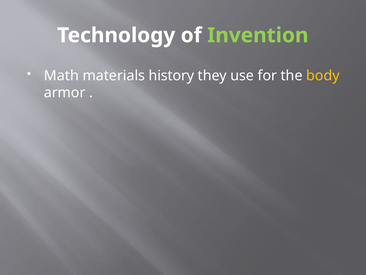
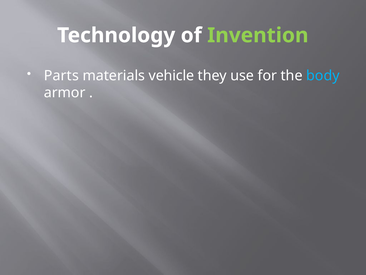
Math: Math -> Parts
history: history -> vehicle
body colour: yellow -> light blue
